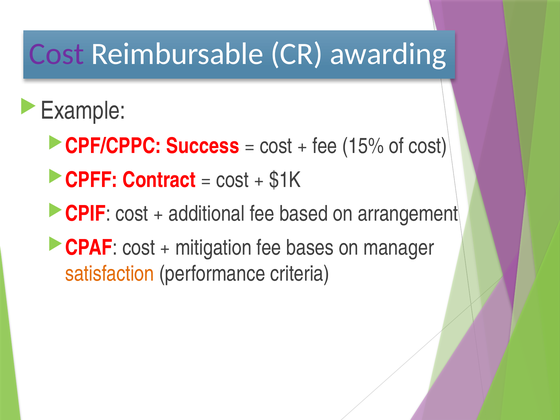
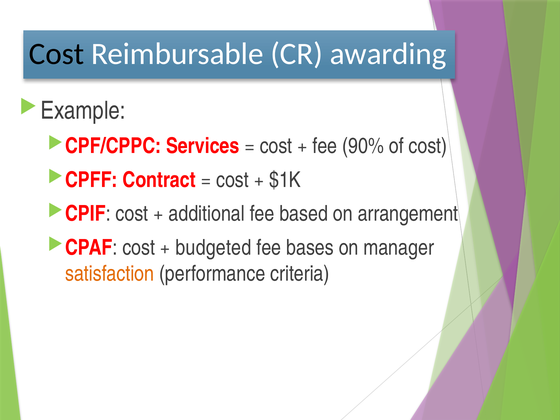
Cost at (57, 54) colour: purple -> black
Success: Success -> Services
15%: 15% -> 90%
mitigation: mitigation -> budgeted
